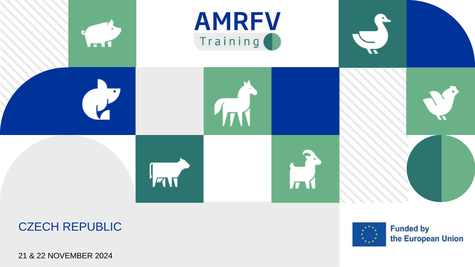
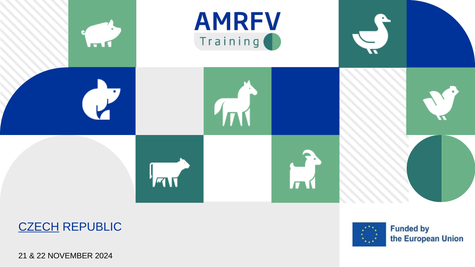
CZECH underline: none -> present
